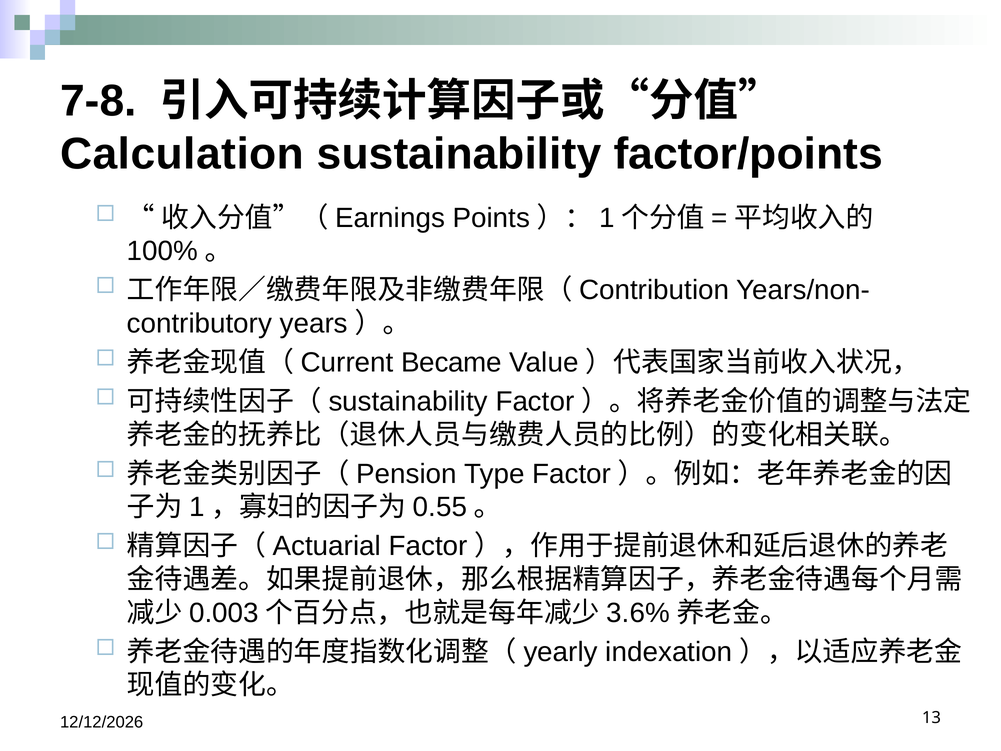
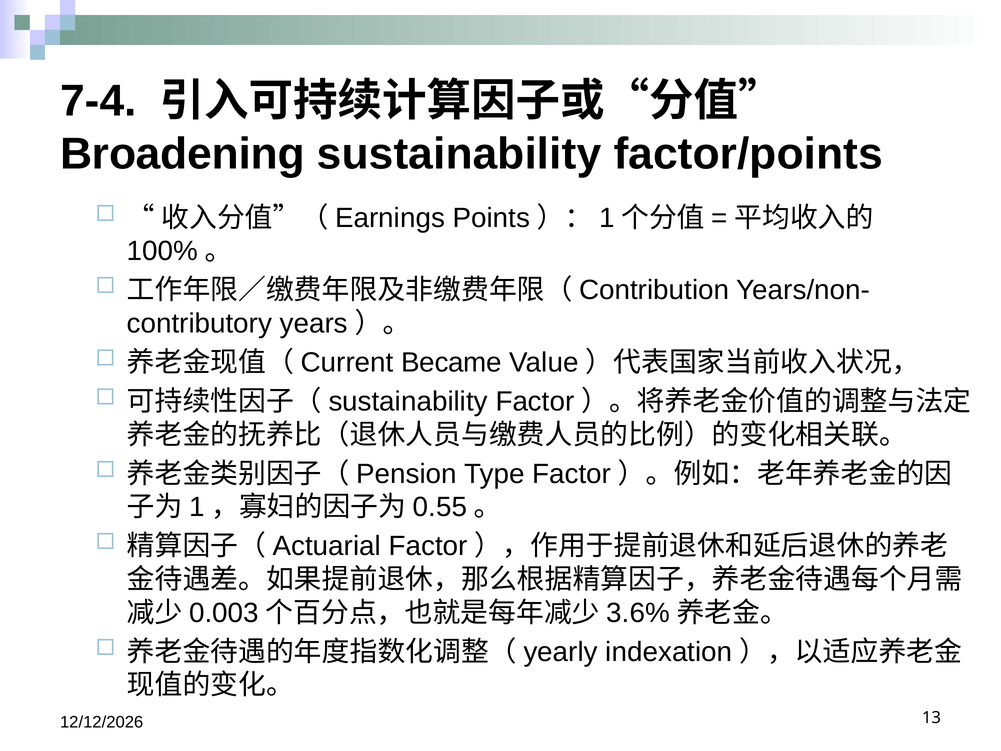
7-8: 7-8 -> 7-4
Calculation: Calculation -> Broadening
